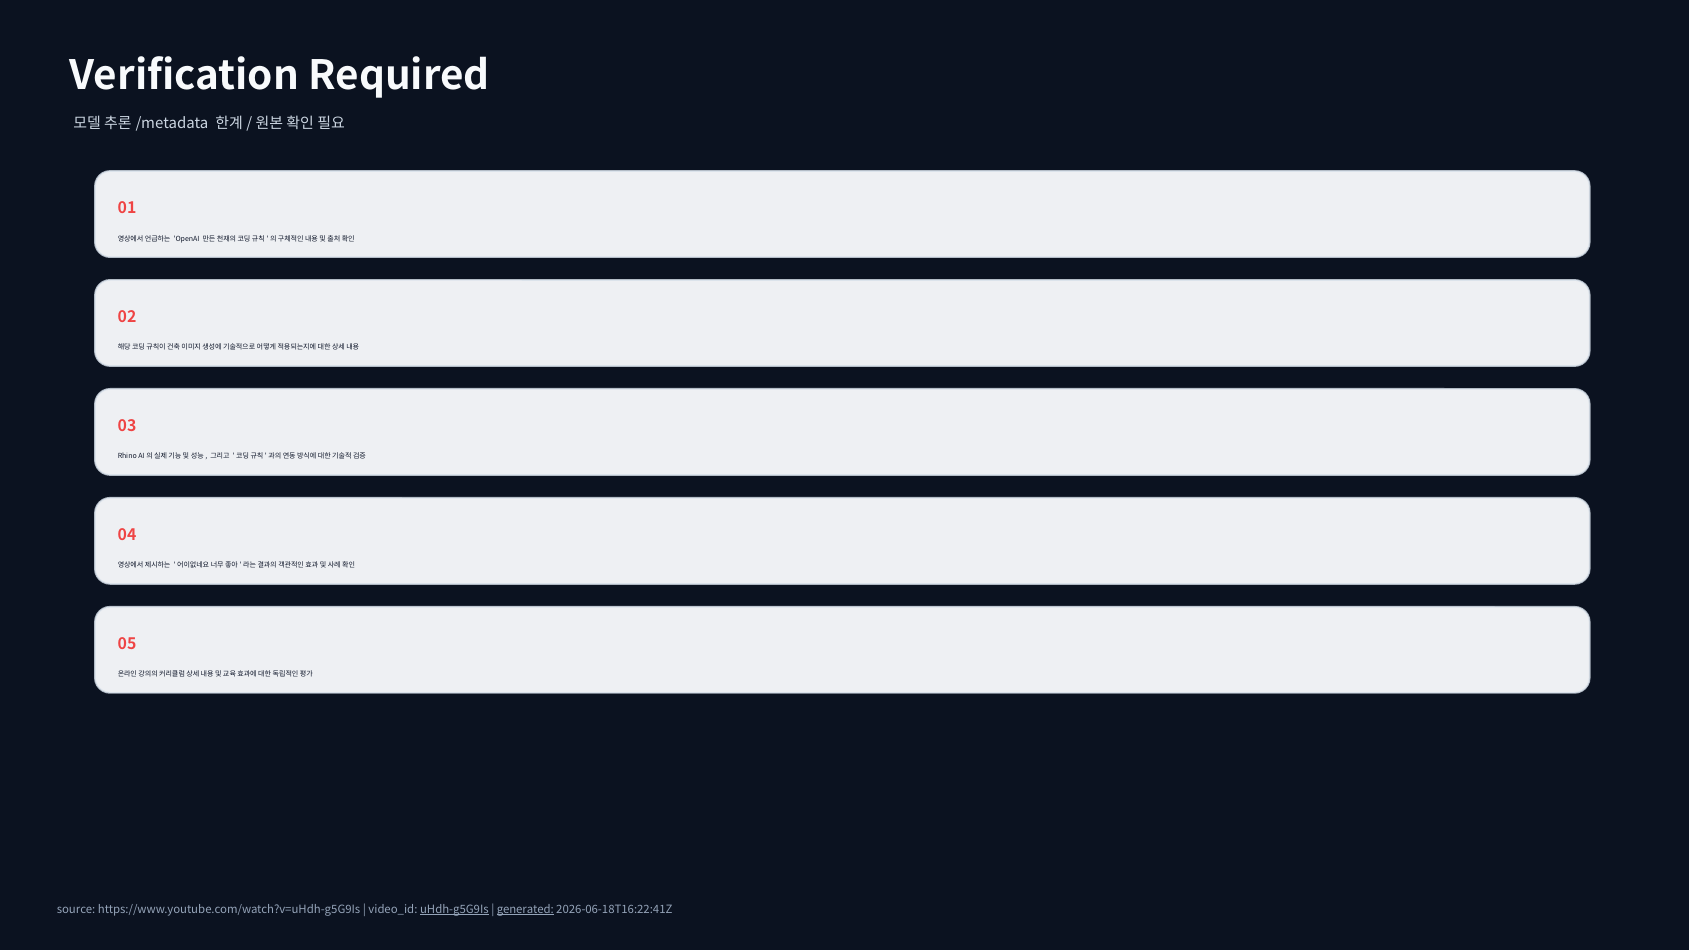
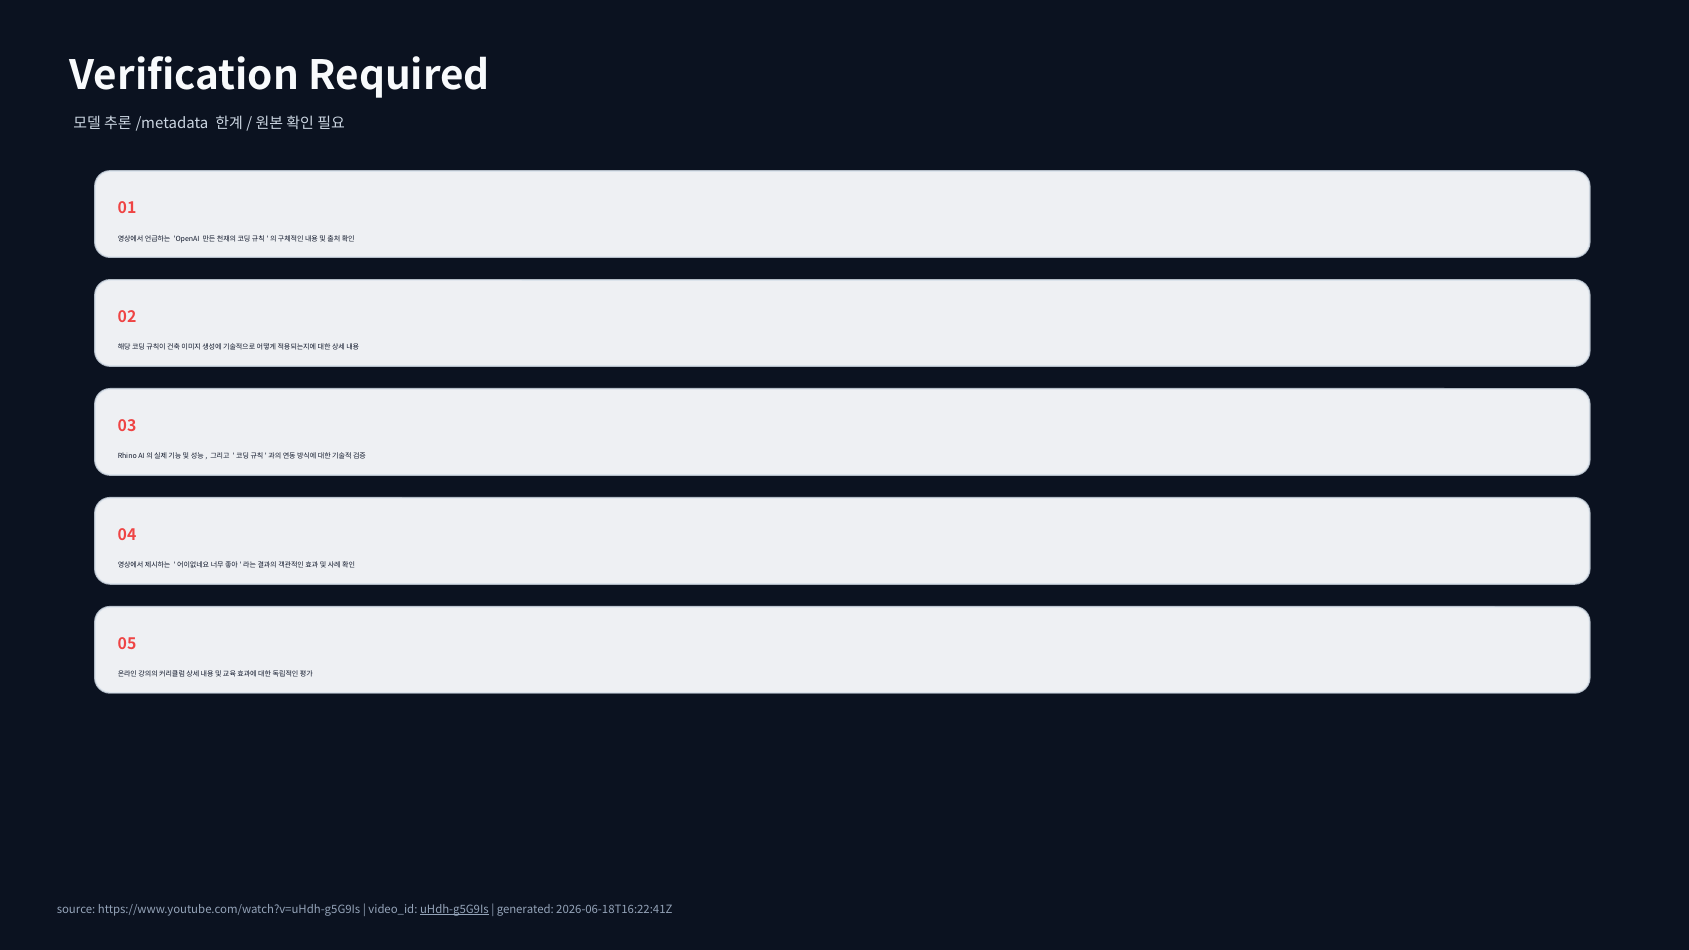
generated underline: present -> none
